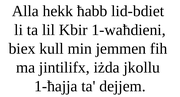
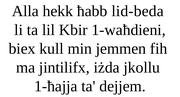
lid-bdiet: lid-bdiet -> lid-beda
